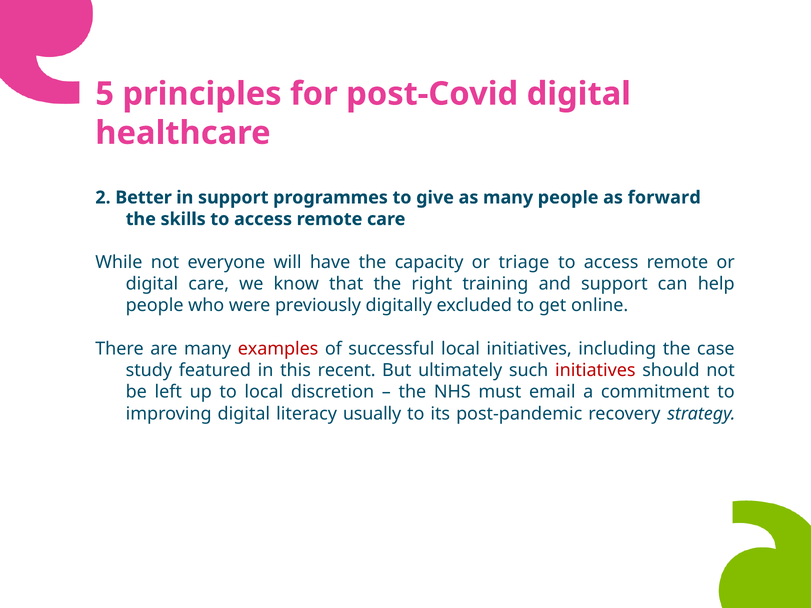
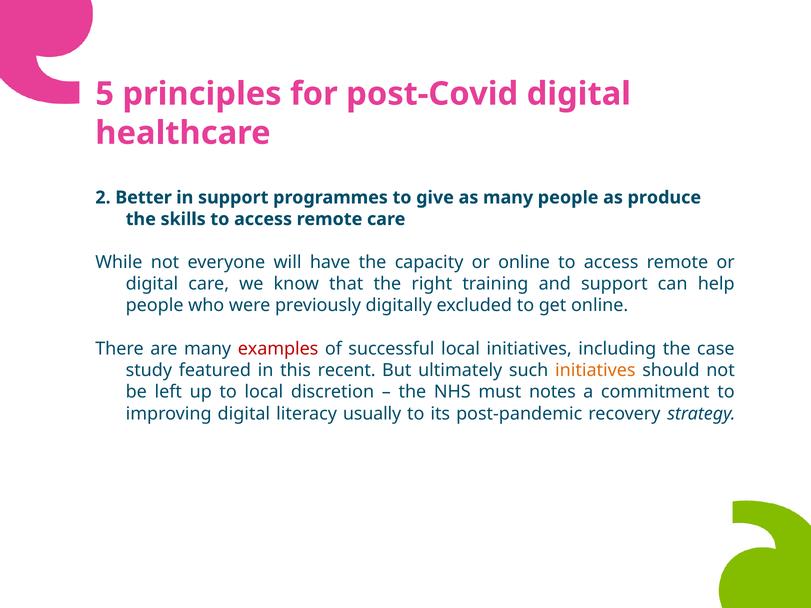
forward: forward -> produce
or triage: triage -> online
initiatives at (595, 371) colour: red -> orange
email: email -> notes
